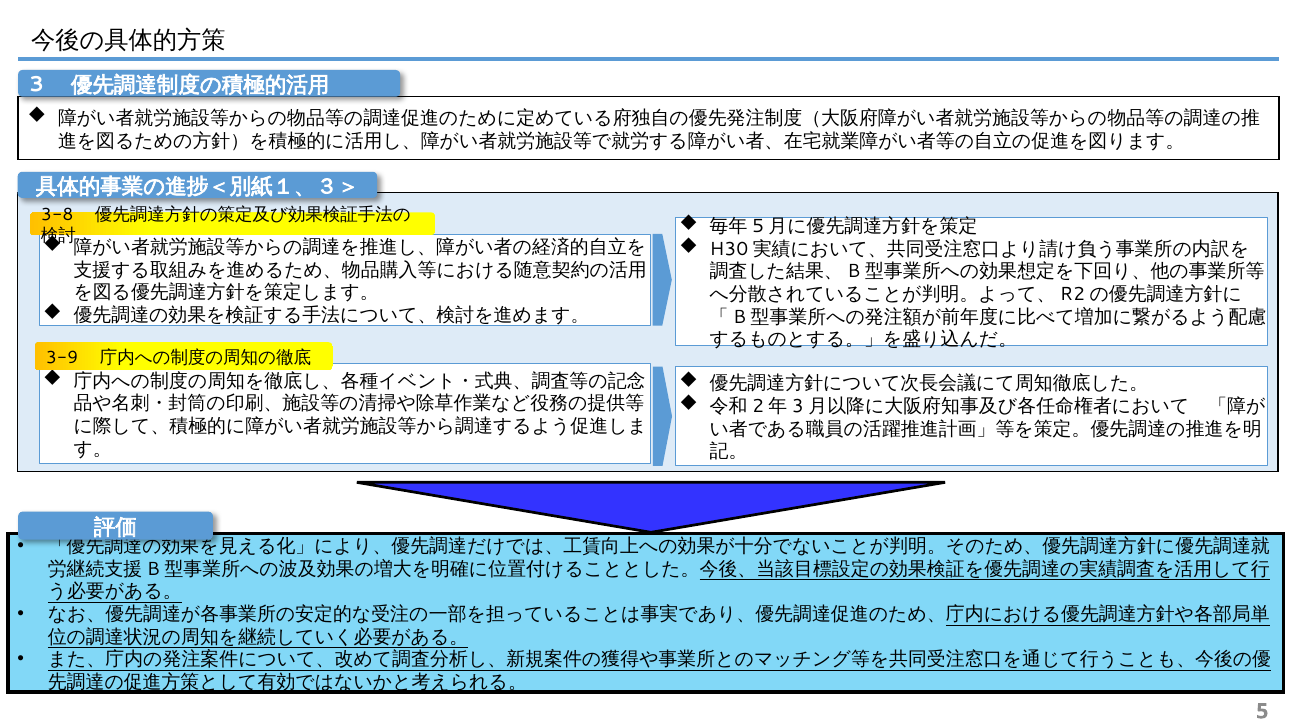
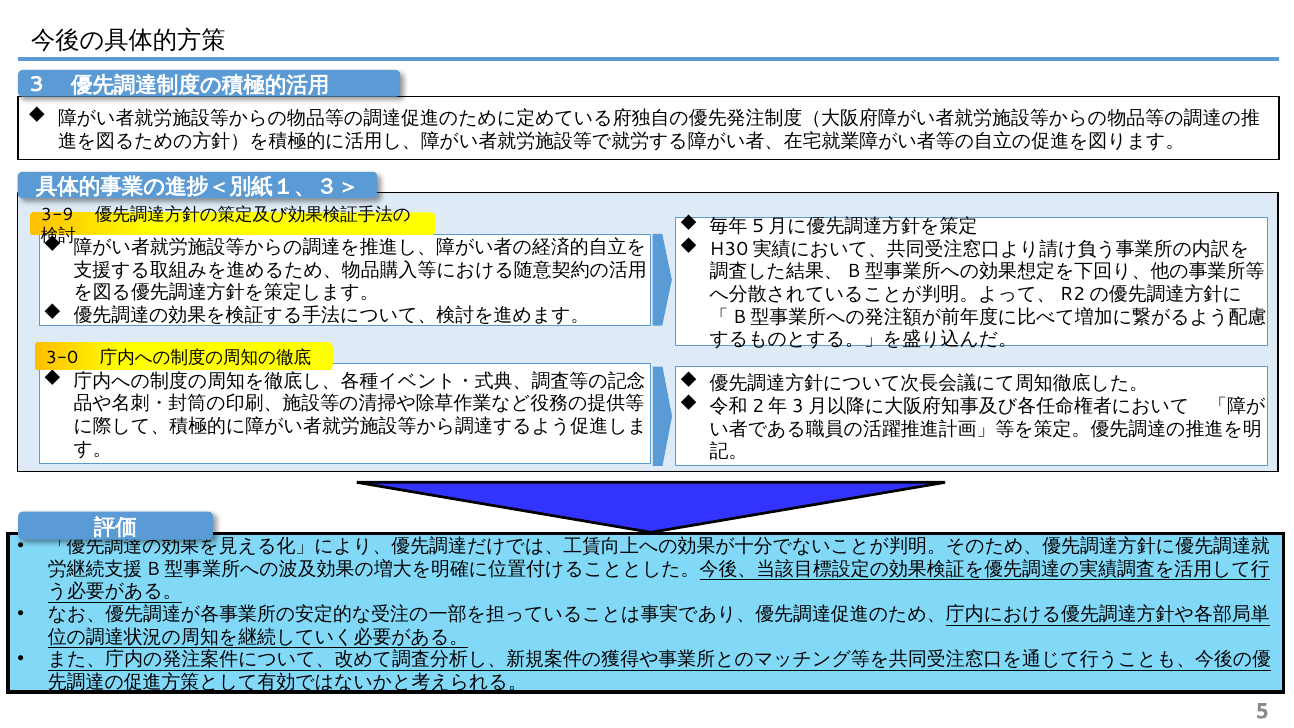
3-8: 3-8 -> 3-9
3-9: 3-9 -> 3-0
